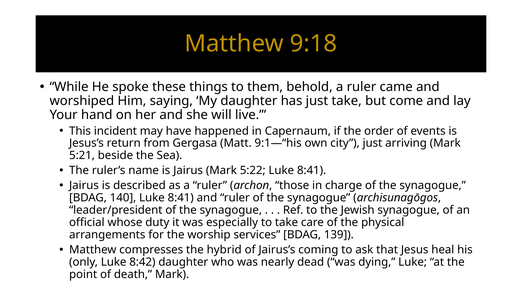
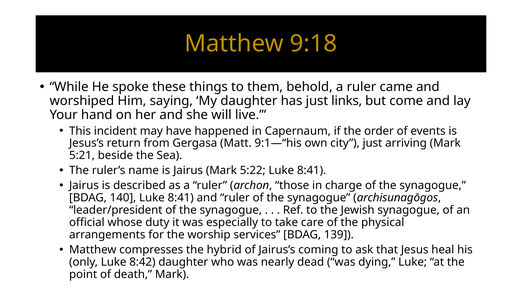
just take: take -> links
